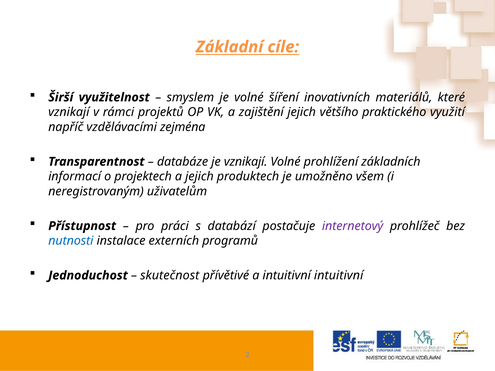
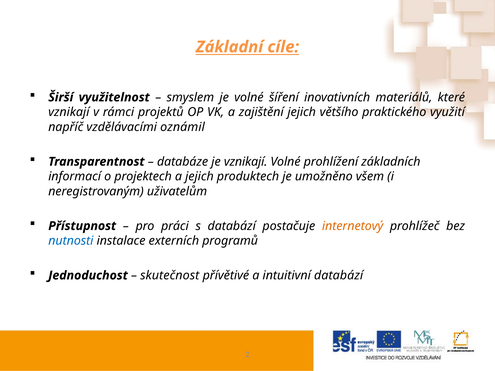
zejména: zejména -> oznámil
internetový colour: purple -> orange
intuitivní intuitivní: intuitivní -> databází
